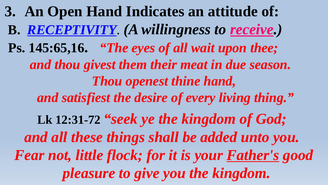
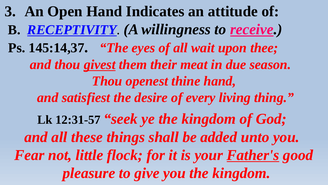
145:65,16: 145:65,16 -> 145:14,37
givest underline: none -> present
12:31-72: 12:31-72 -> 12:31-57
